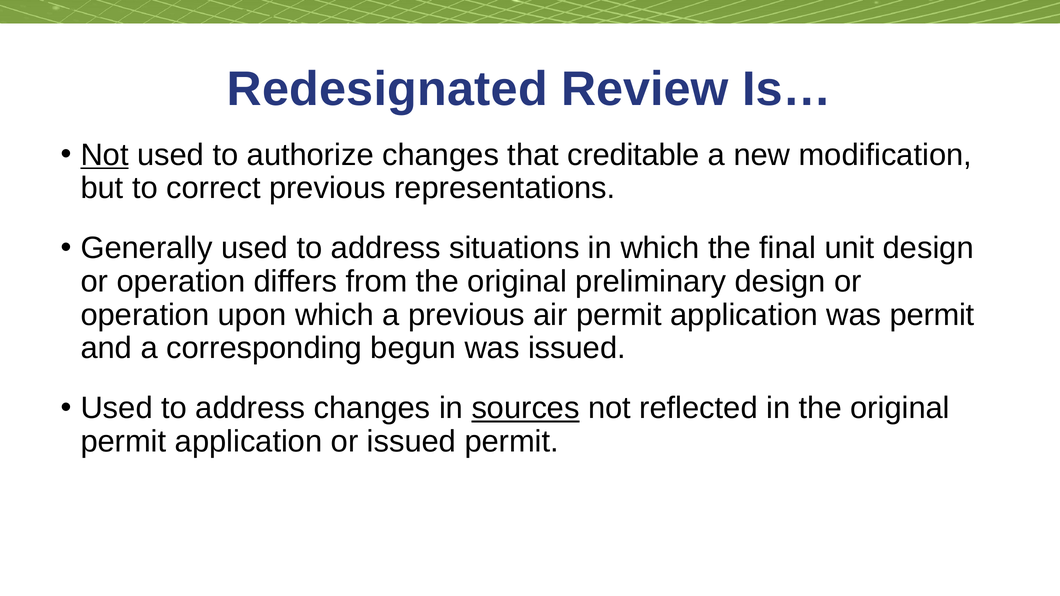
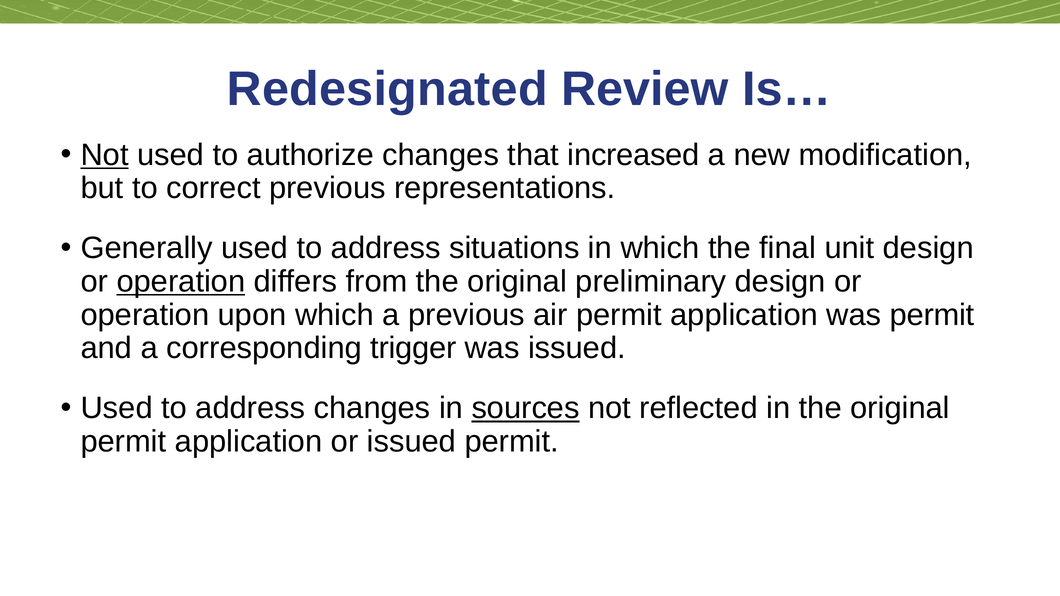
creditable: creditable -> increased
operation at (181, 282) underline: none -> present
begun: begun -> trigger
